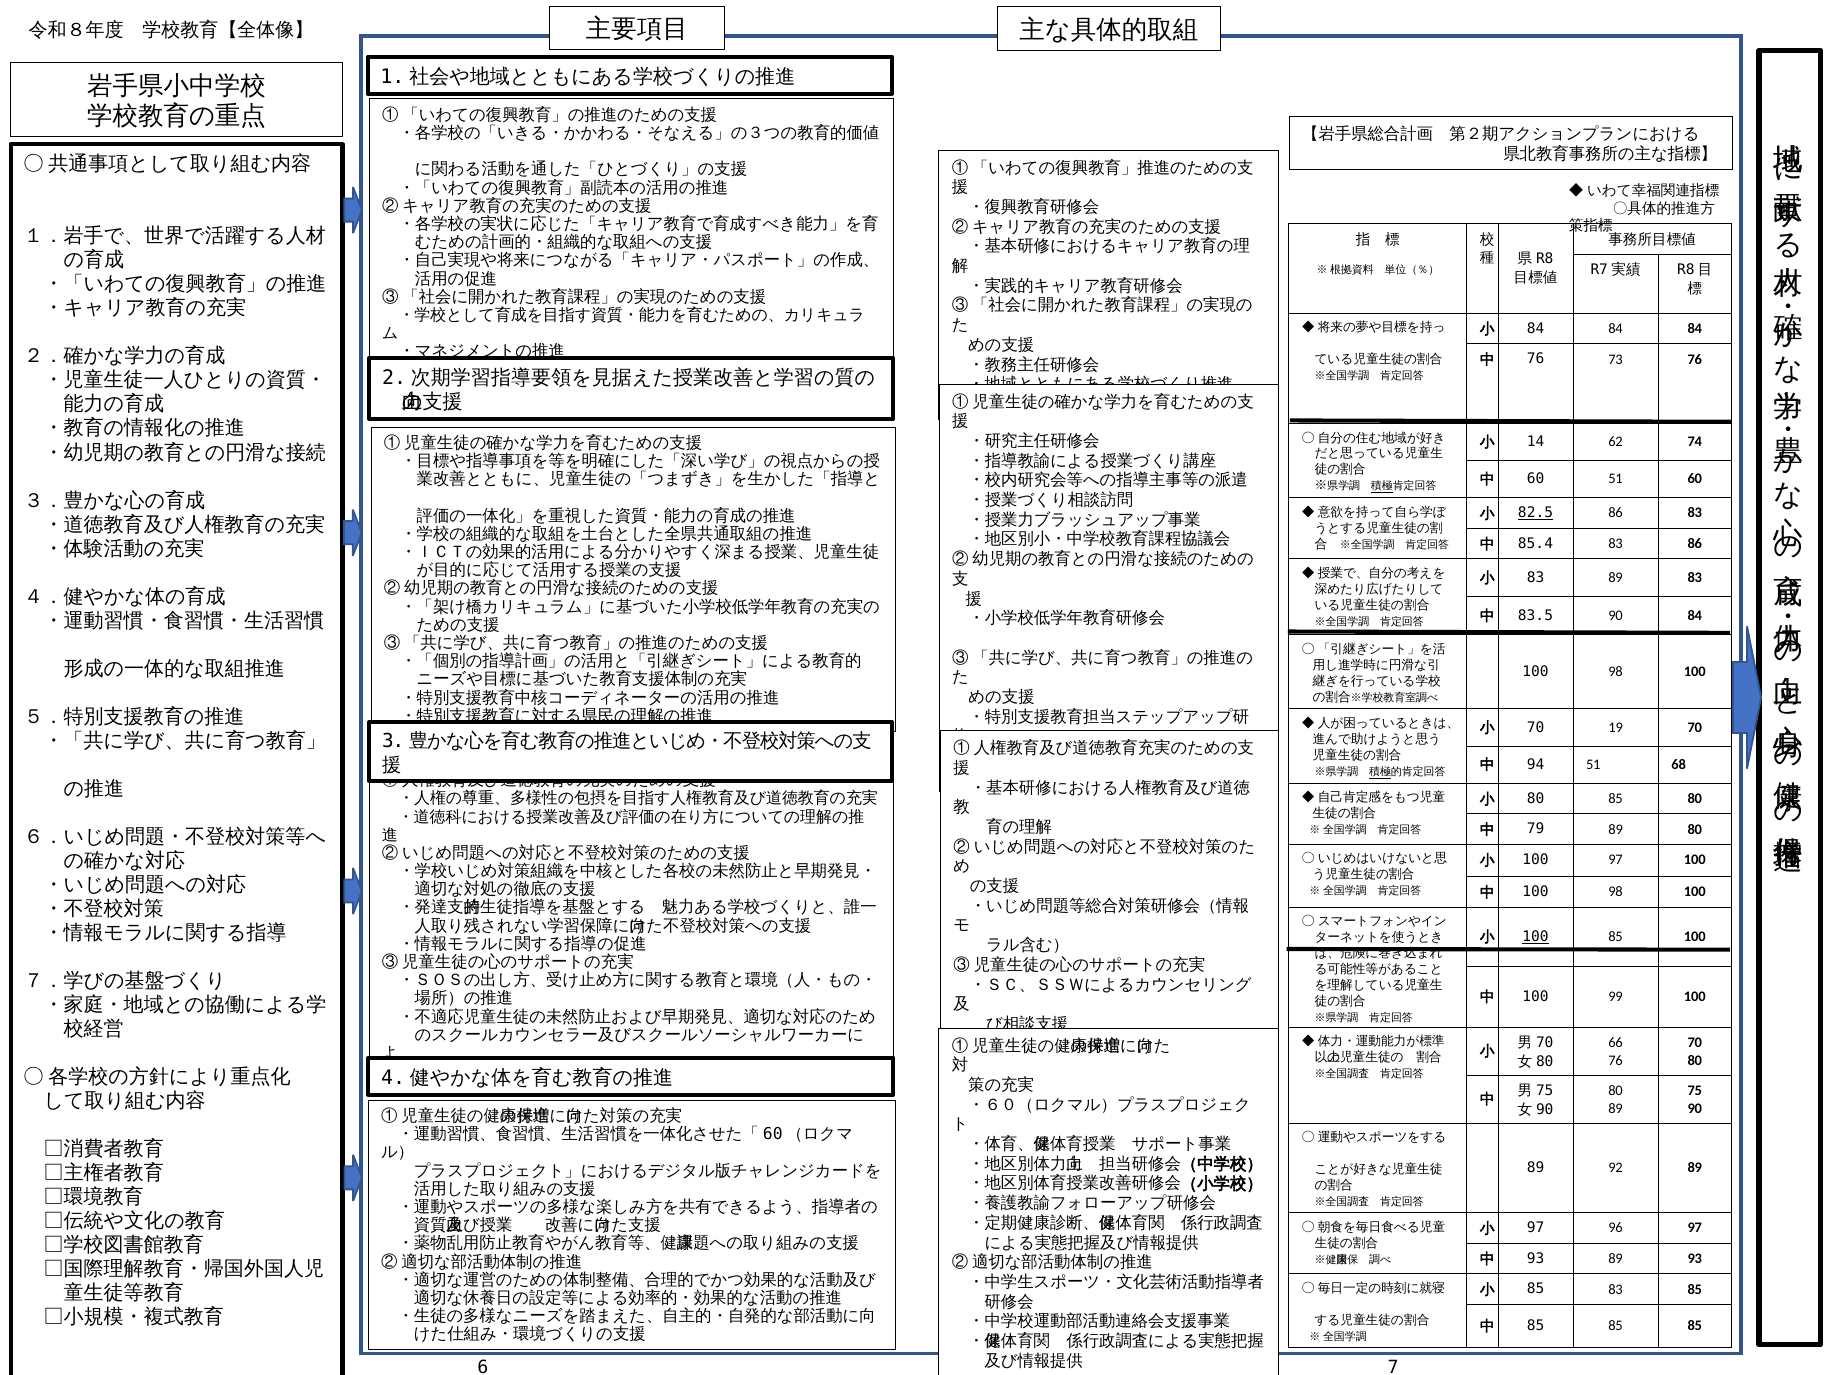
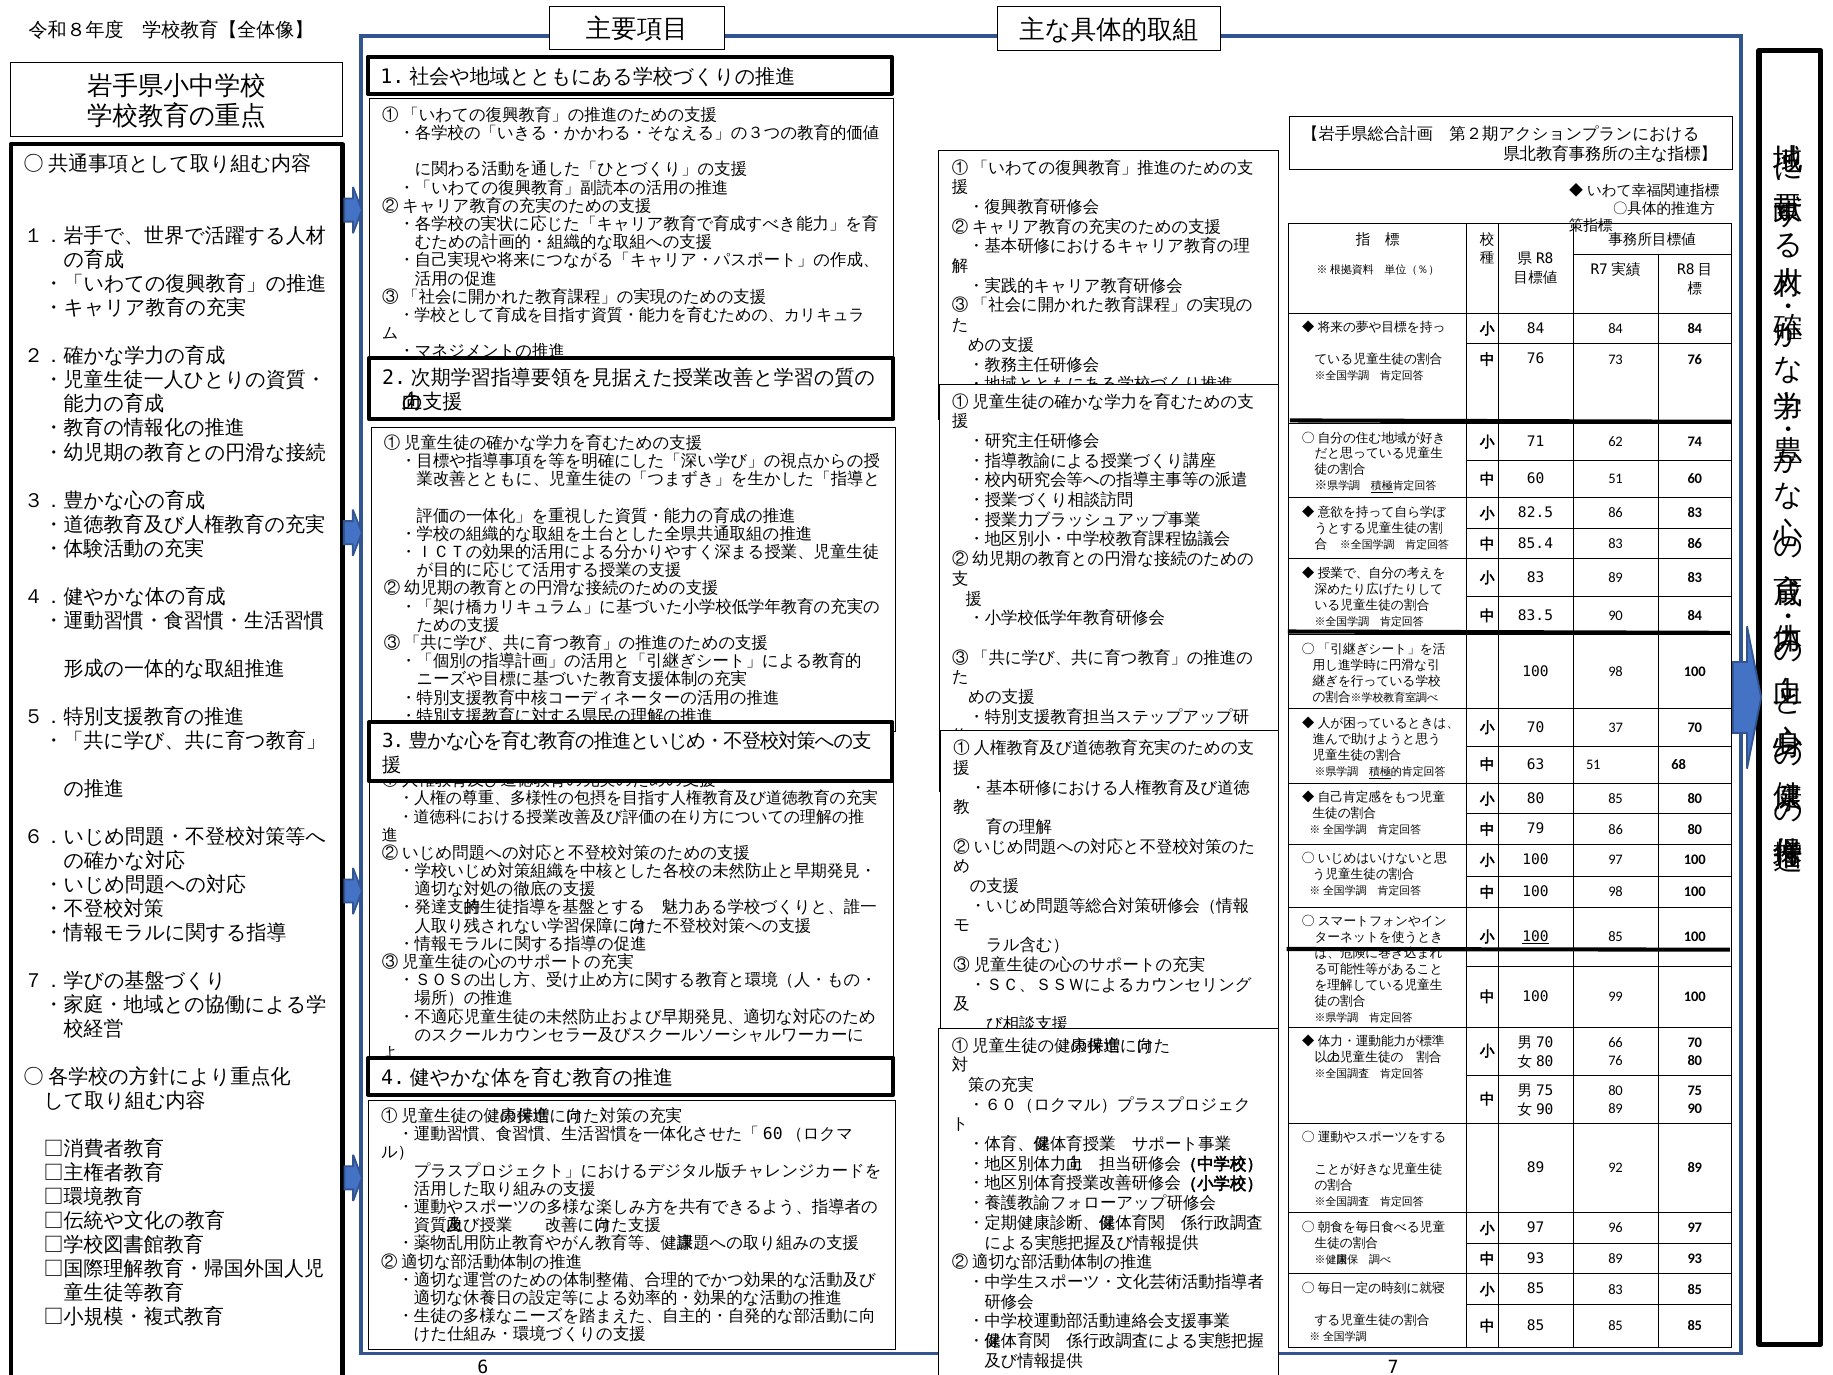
14: 14 -> 71
82.5 underline: present -> none
19: 19 -> 37
94: 94 -> 63
79 89: 89 -> 86
